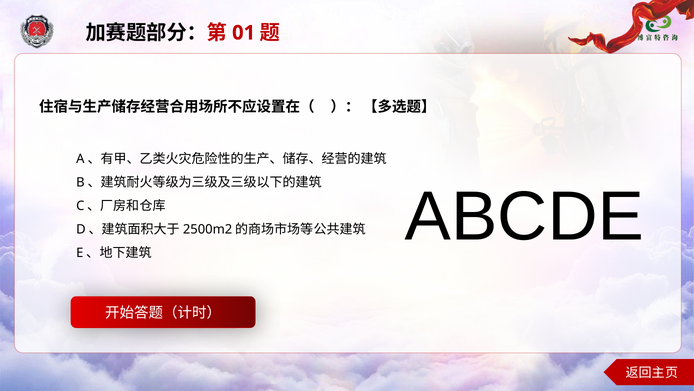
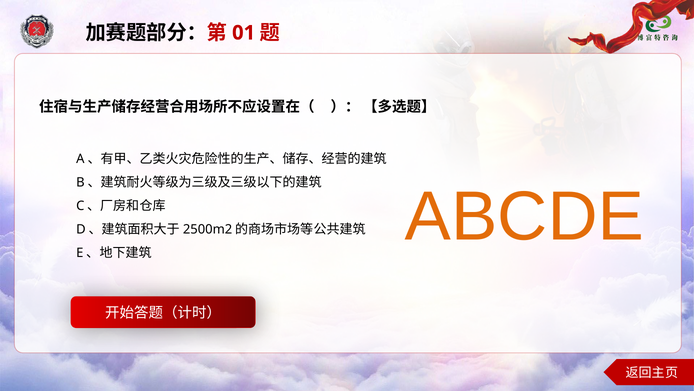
ABCDE colour: black -> orange
